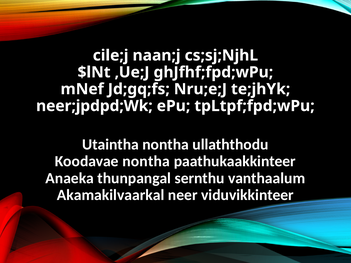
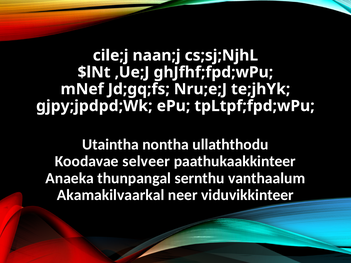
neer;jpdpd;Wk: neer;jpdpd;Wk -> gjpy;jpdpd;Wk
Koodavae nontha: nontha -> selveer
